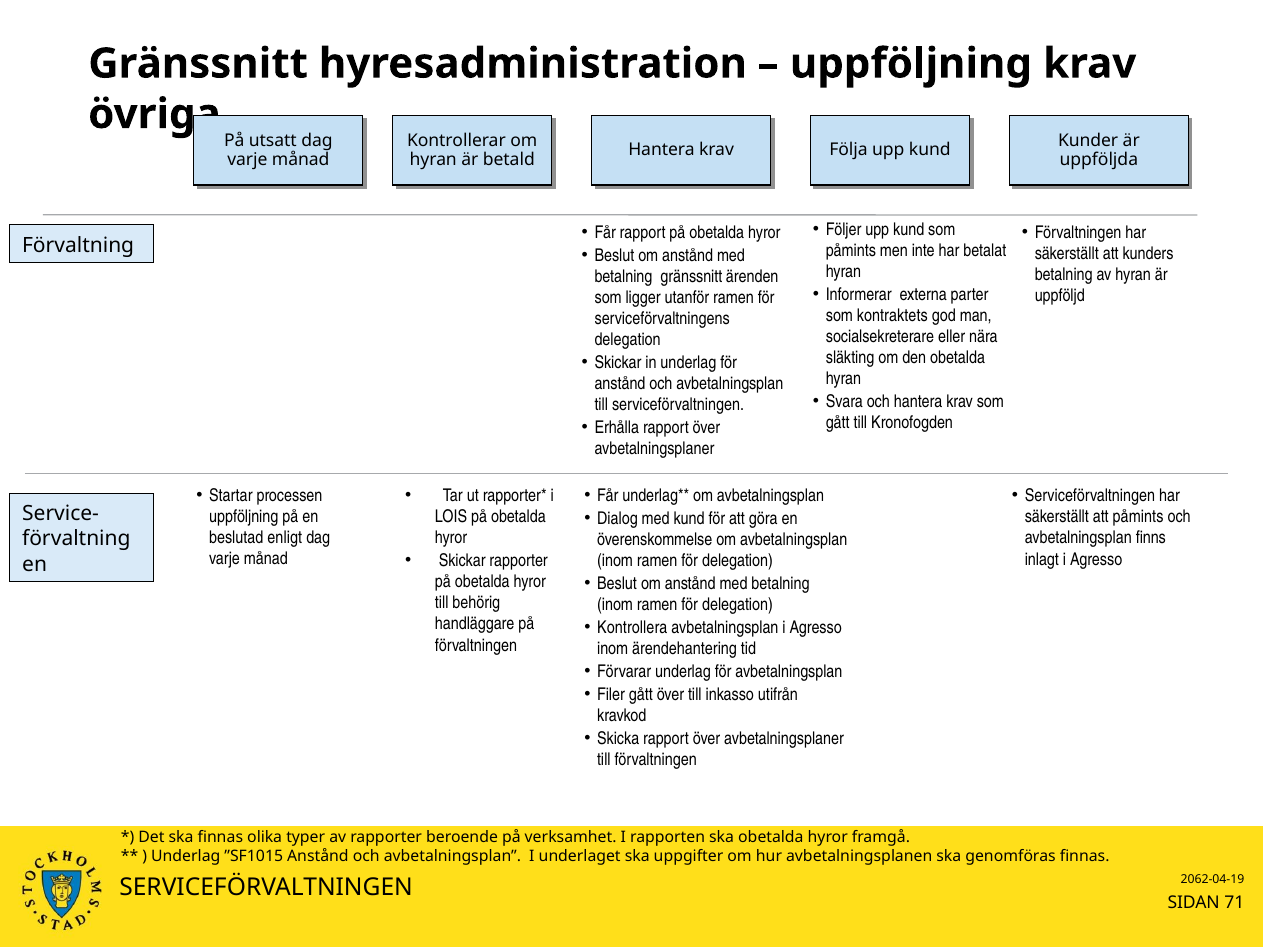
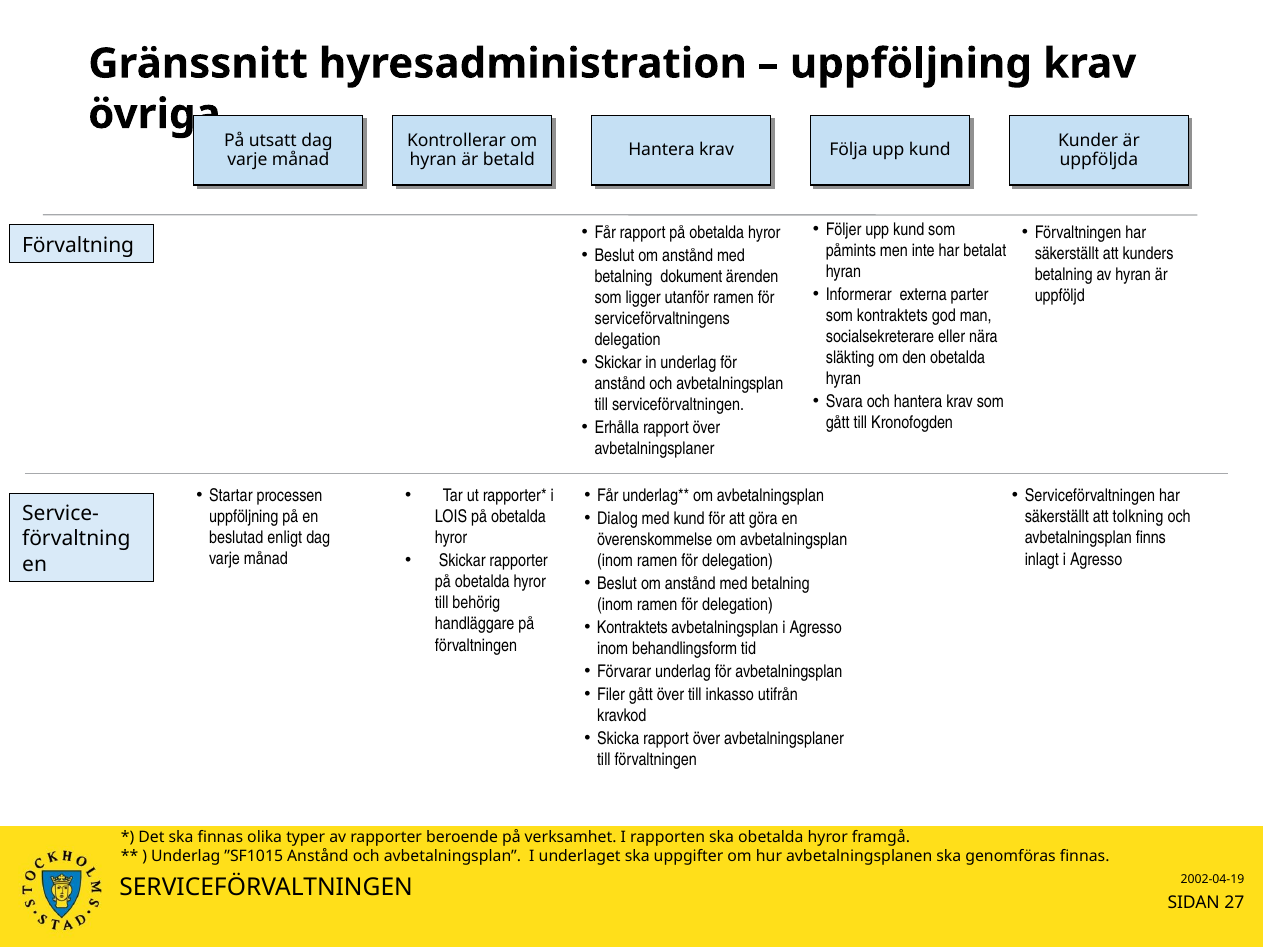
betalning gränssnitt: gränssnitt -> dokument
att påmints: påmints -> tolkning
Kontrollera at (632, 628): Kontrollera -> Kontraktets
ärendehantering: ärendehantering -> behandlingsform
2062-04-19: 2062-04-19 -> 2002-04-19
71: 71 -> 27
